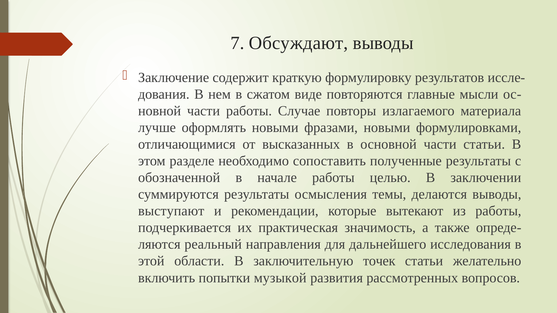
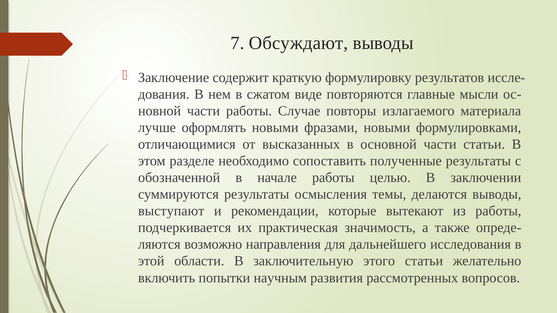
реальный: реальный -> возможно
точек: точек -> этого
музыкой: музыкой -> научным
